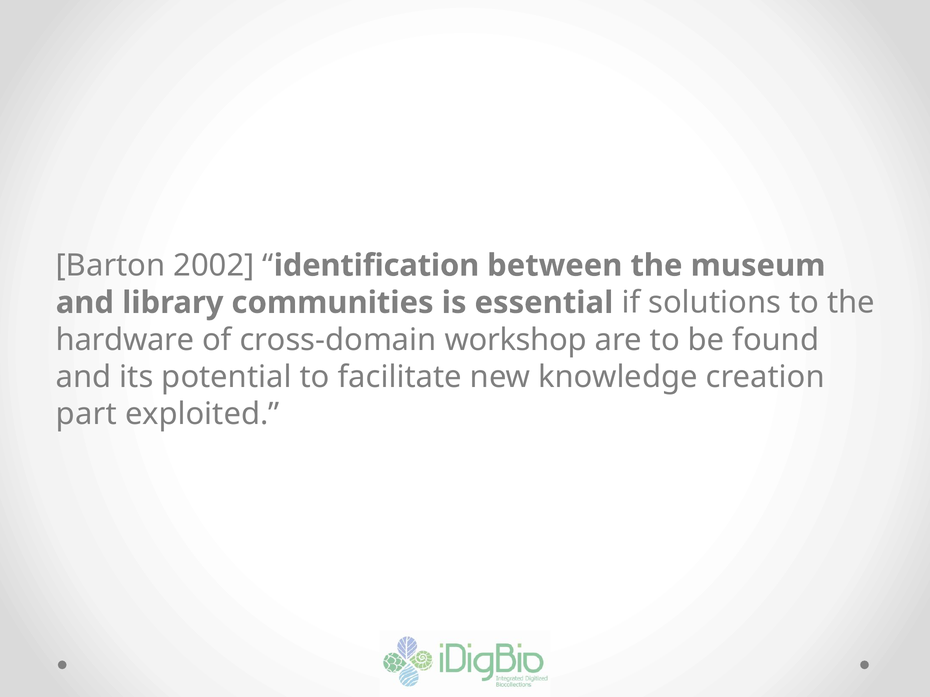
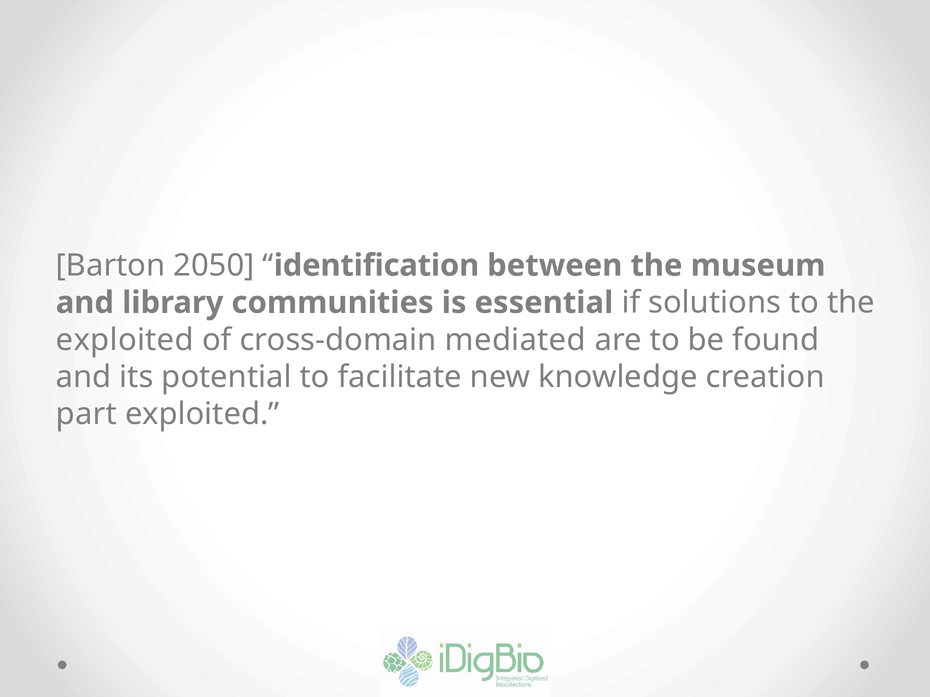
2002: 2002 -> 2050
hardware at (125, 340): hardware -> exploited
workshop: workshop -> mediated
